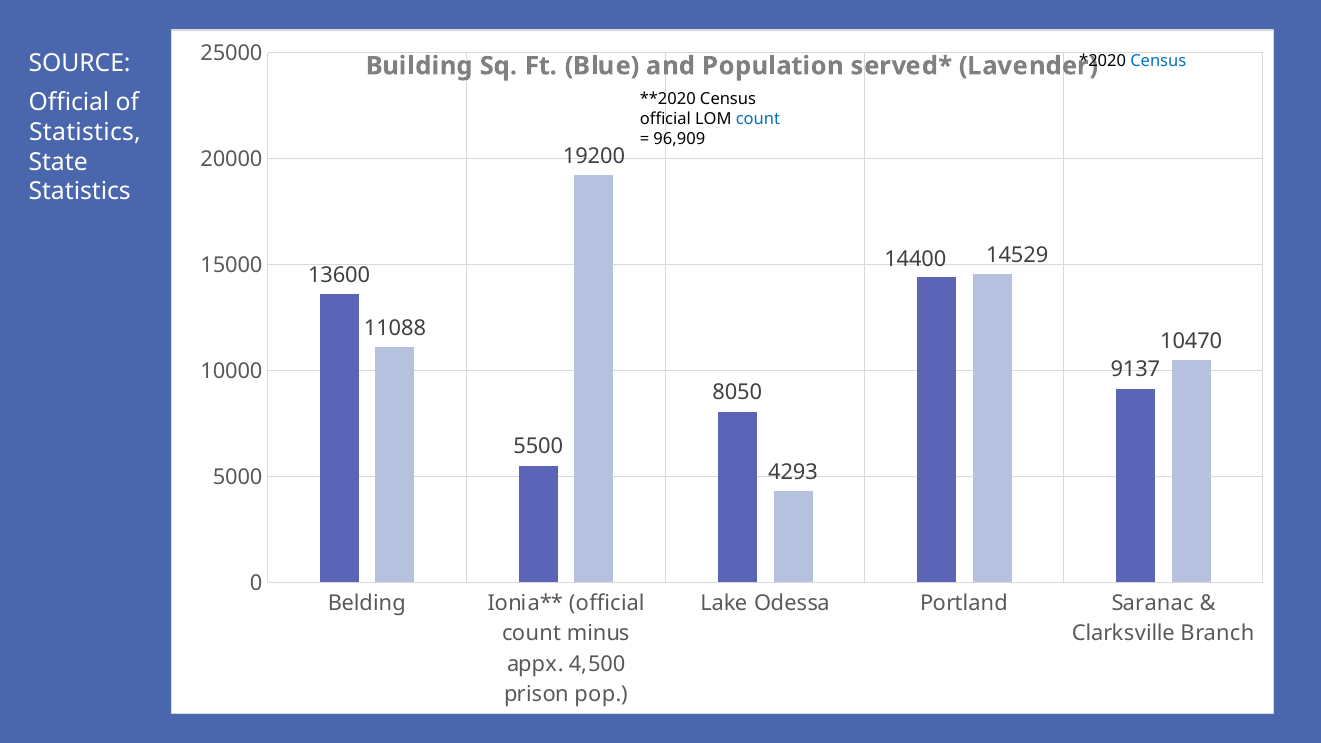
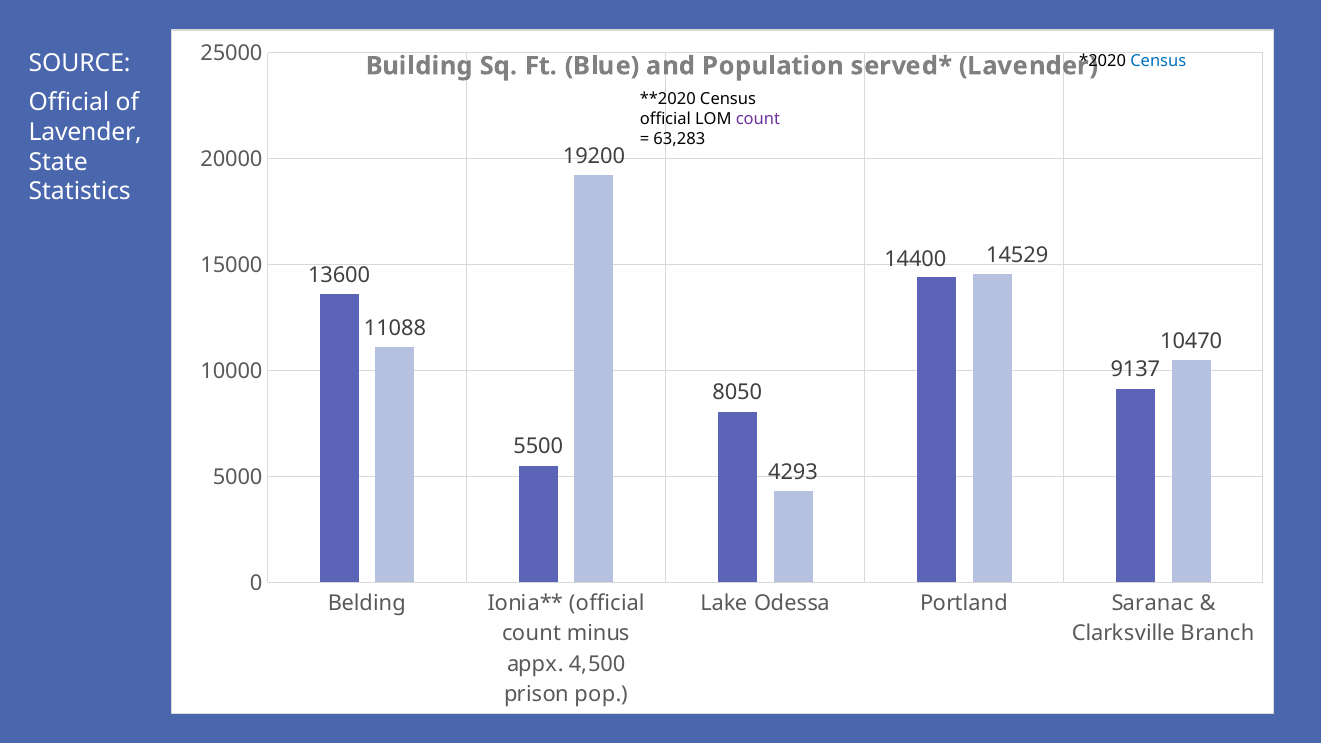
count at (758, 119) colour: blue -> purple
Statistics at (85, 132): Statistics -> Lavender
96,909: 96,909 -> 63,283
